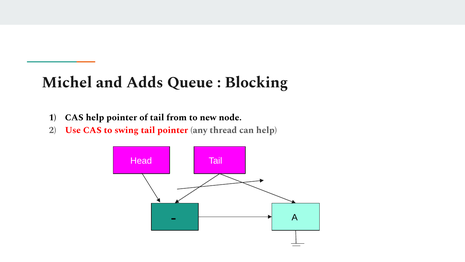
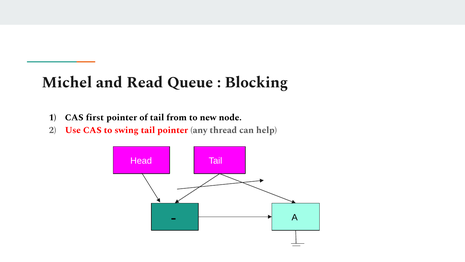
Adds: Adds -> Read
CAS help: help -> first
